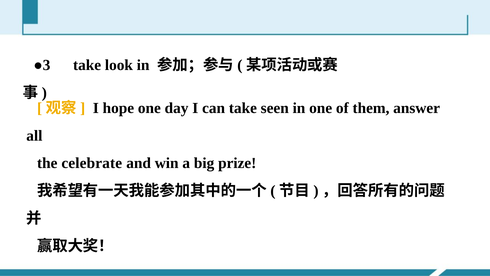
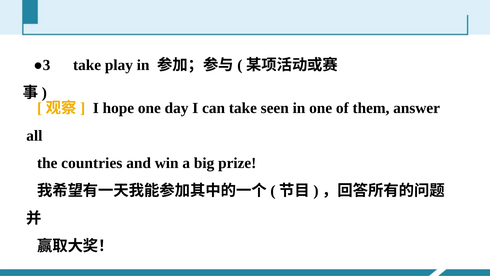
look: look -> play
celebrate: celebrate -> countries
